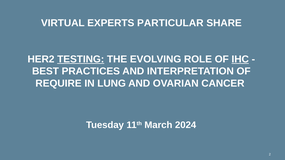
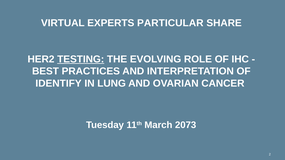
IHC underline: present -> none
REQUIRE: REQUIRE -> IDENTIFY
2024: 2024 -> 2073
